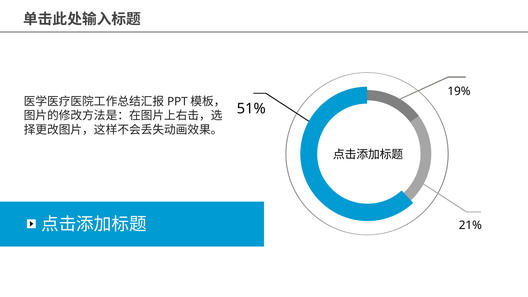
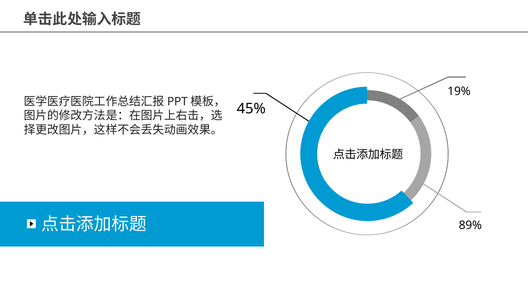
51%: 51% -> 45%
21%: 21% -> 89%
